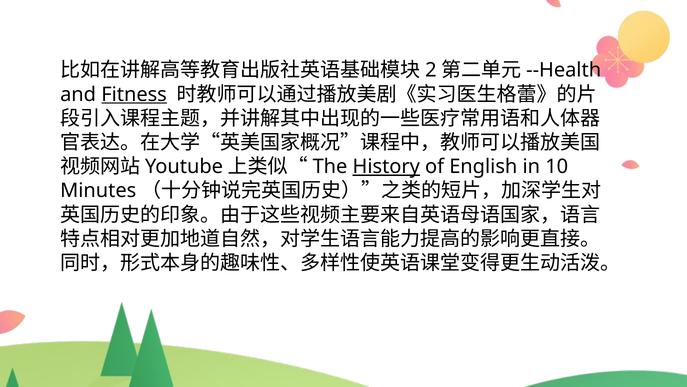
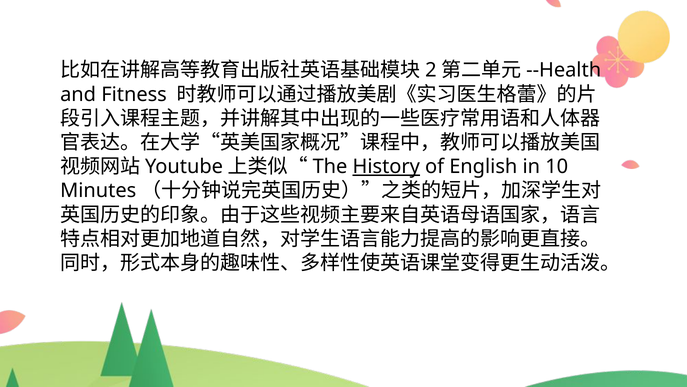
Fitness underline: present -> none
